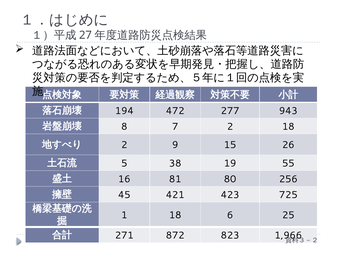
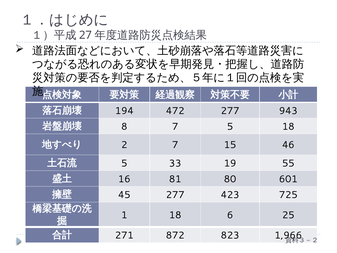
7 2: 2 -> 5
2 9: 9 -> 7
26: 26 -> 46
38: 38 -> 33
256: 256 -> 601
45 421: 421 -> 277
